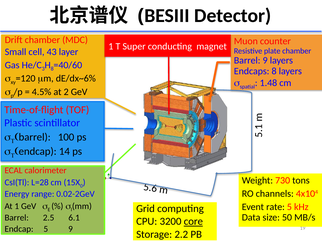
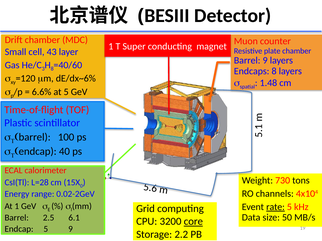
4.5%: 4.5% -> 6.6%
at 2: 2 -> 5
14: 14 -> 40
rate underline: none -> present
